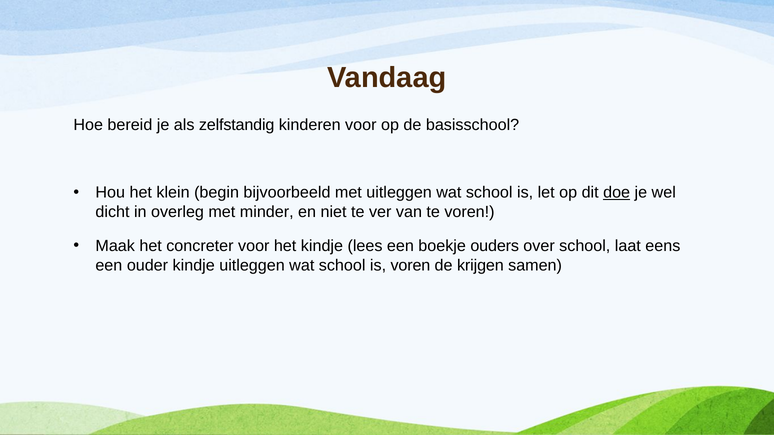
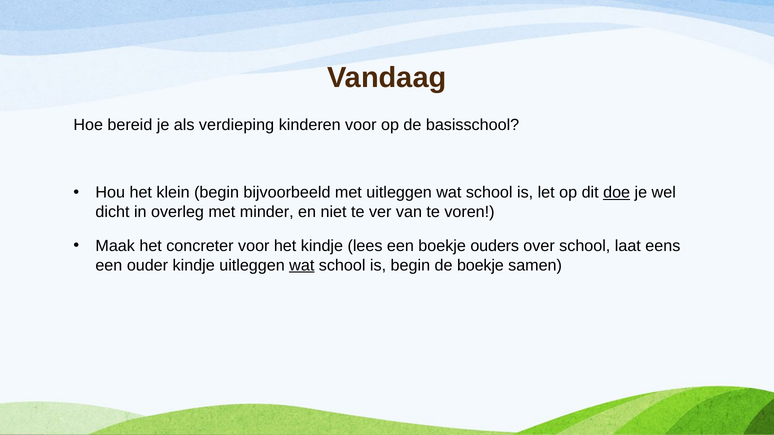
zelfstandig: zelfstandig -> verdieping
wat at (302, 265) underline: none -> present
is voren: voren -> begin
de krijgen: krijgen -> boekje
